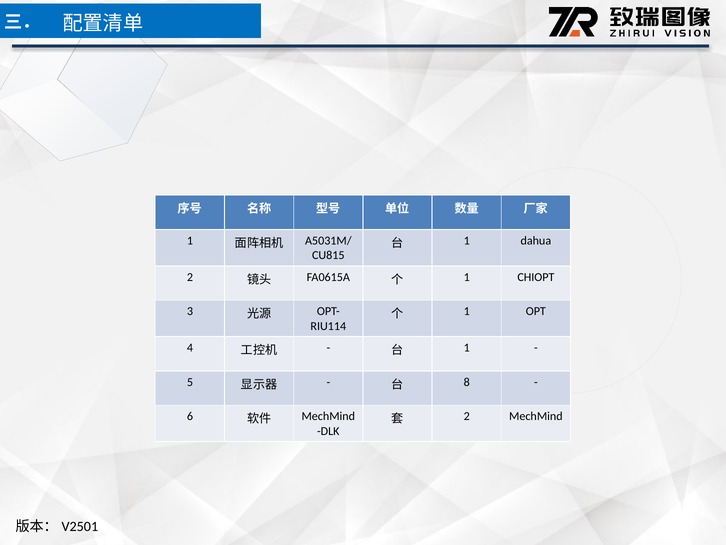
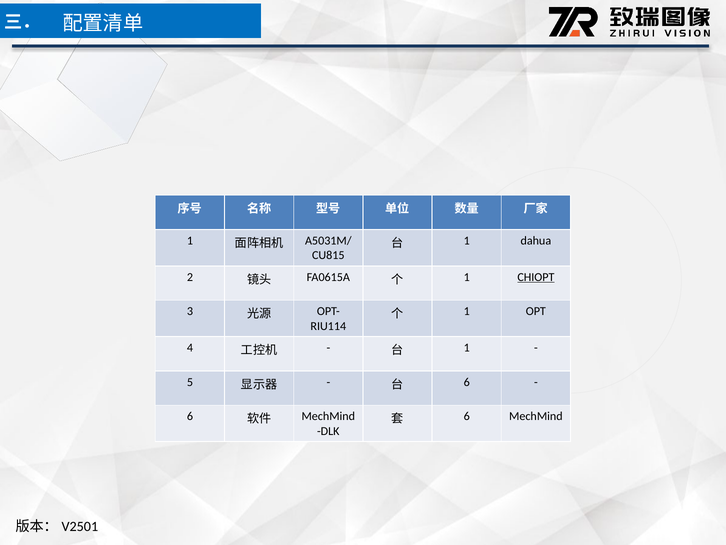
CHIOPT underline: none -> present
8 at (467, 382): 8 -> 6
2 at (467, 416): 2 -> 6
